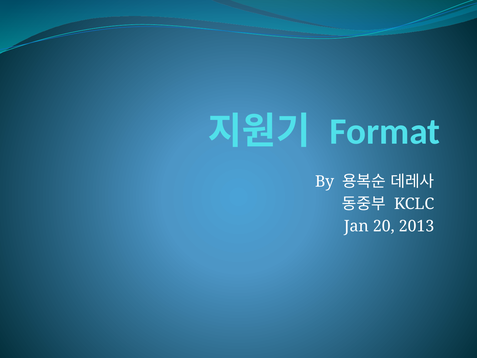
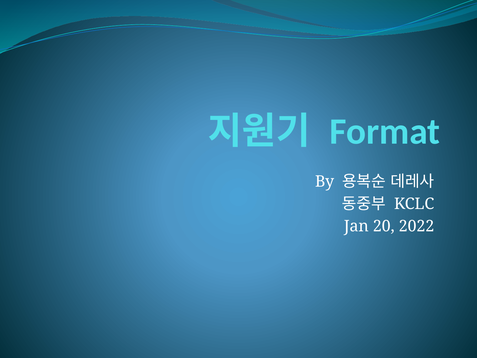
2013: 2013 -> 2022
